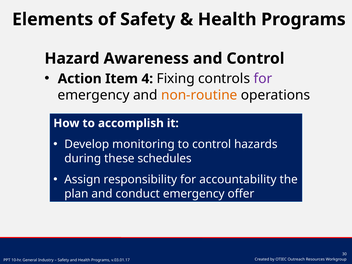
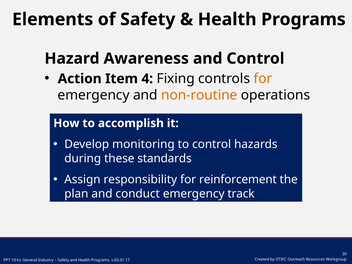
for at (263, 79) colour: purple -> orange
schedules: schedules -> standards
accountability: accountability -> reinforcement
offer: offer -> track
